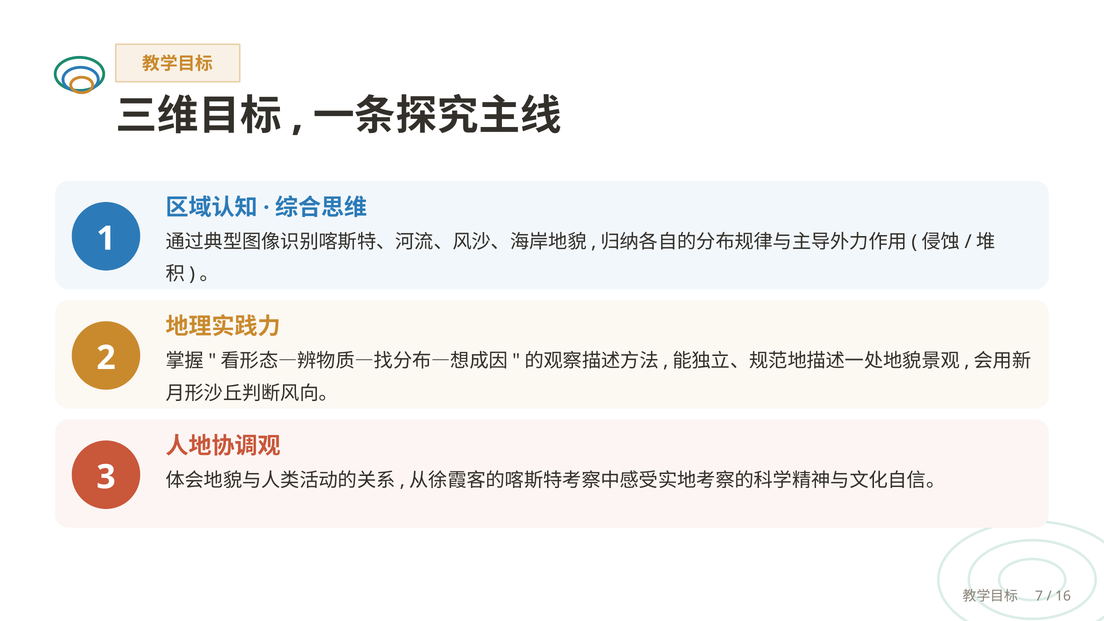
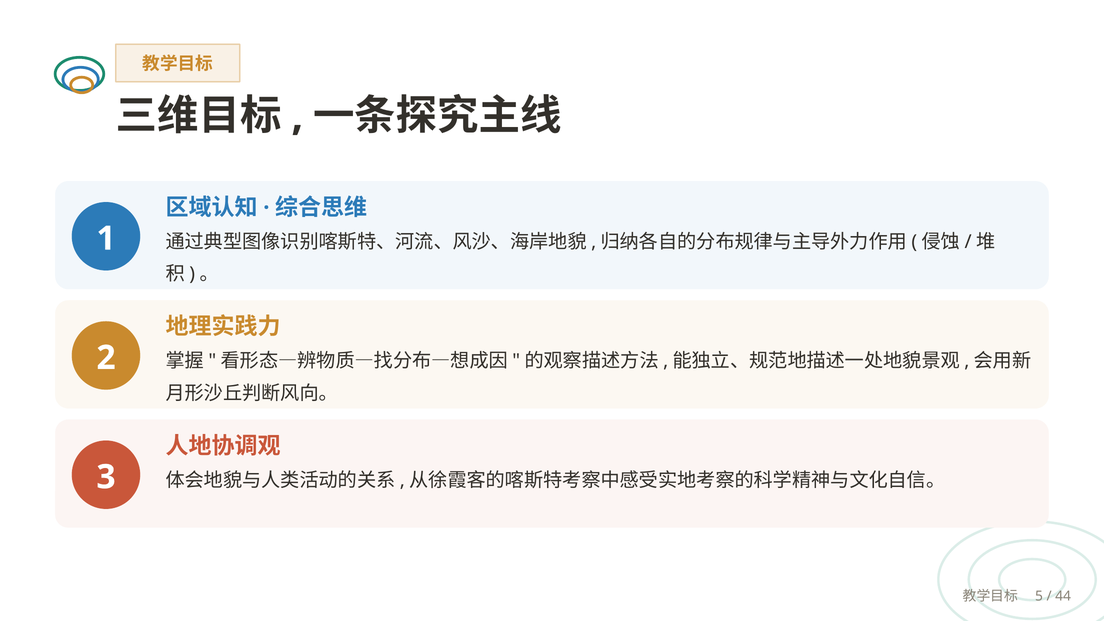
7: 7 -> 5
16: 16 -> 44
